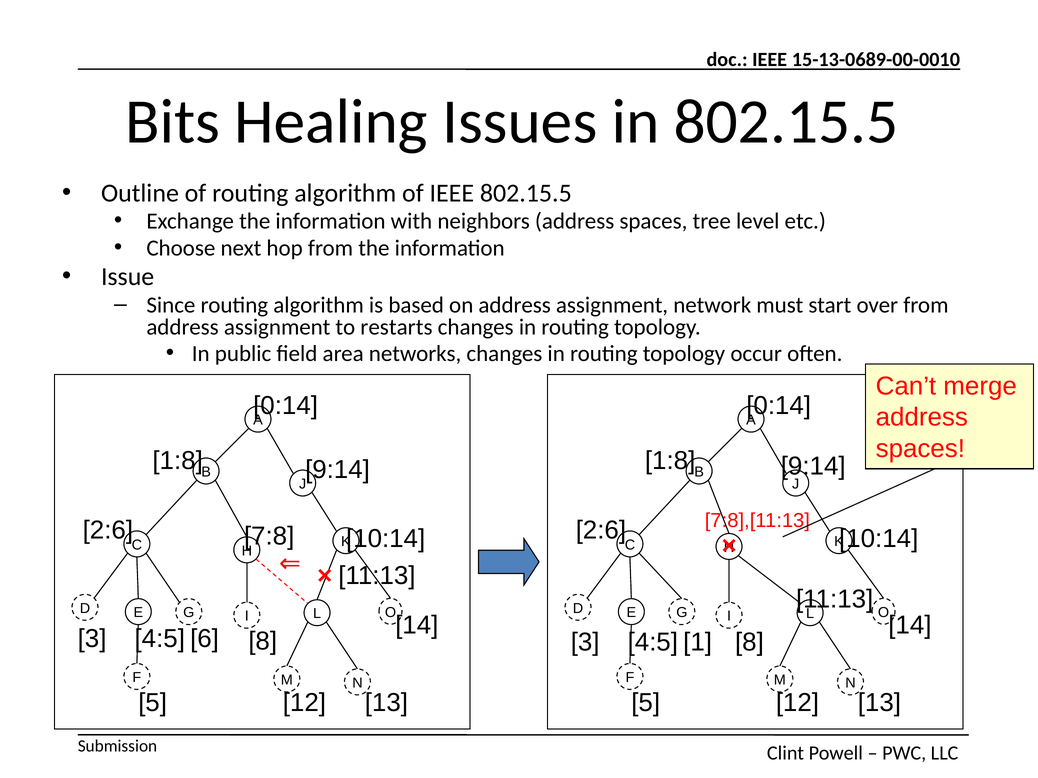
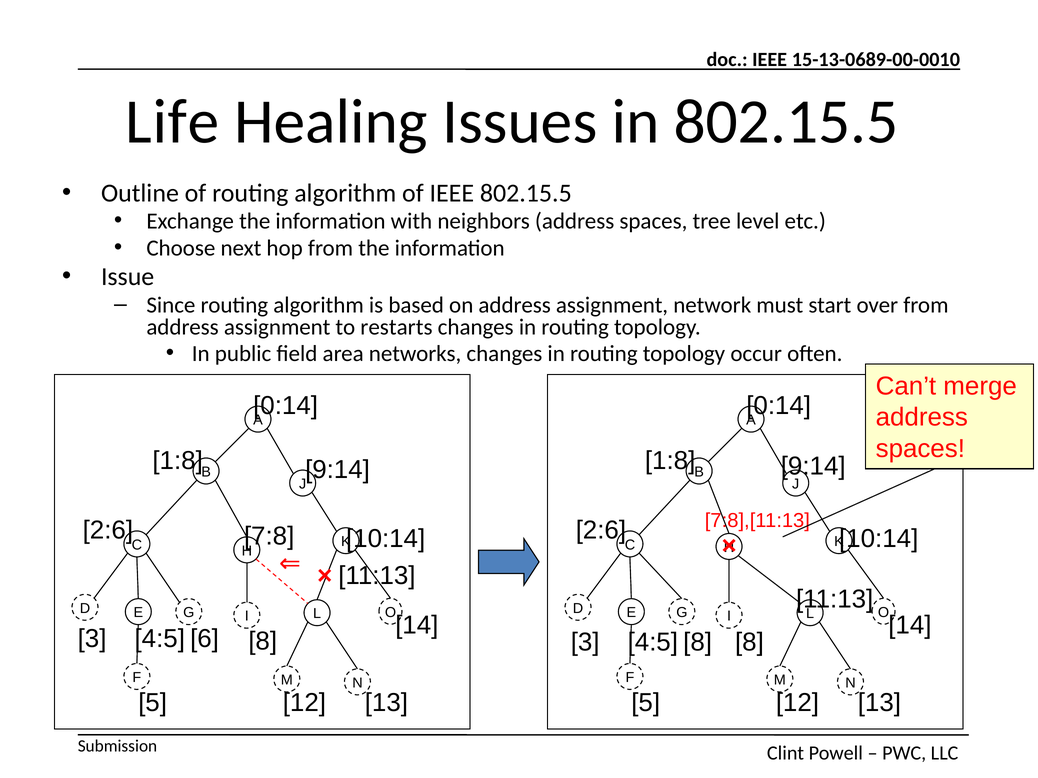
Bits: Bits -> Life
1 at (698, 643): 1 -> 8
